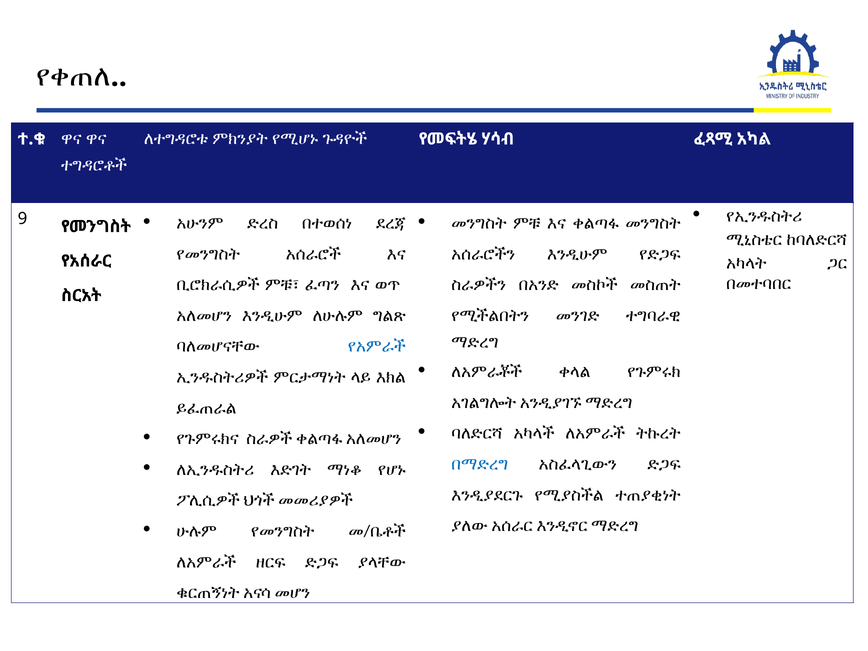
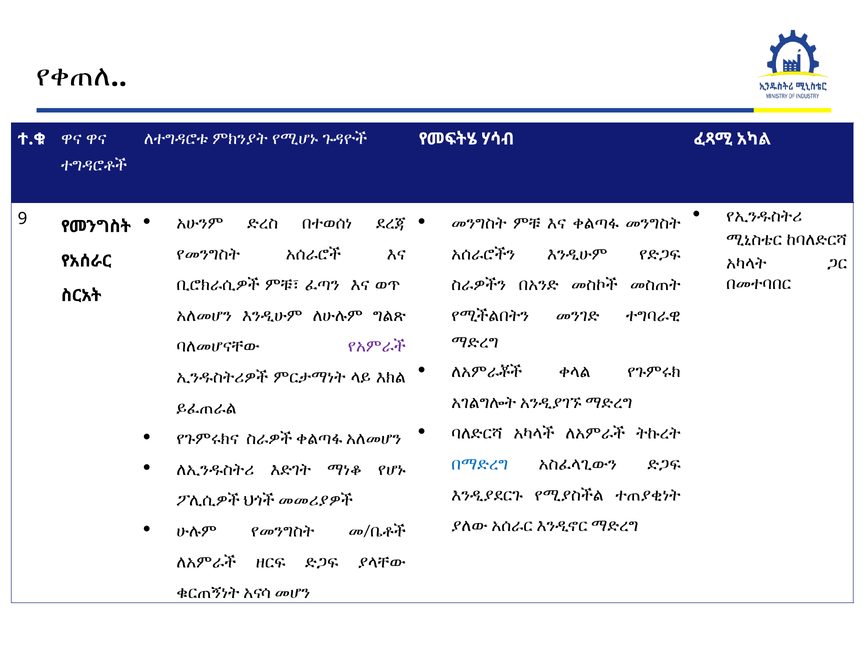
የአምራች colour: blue -> purple
